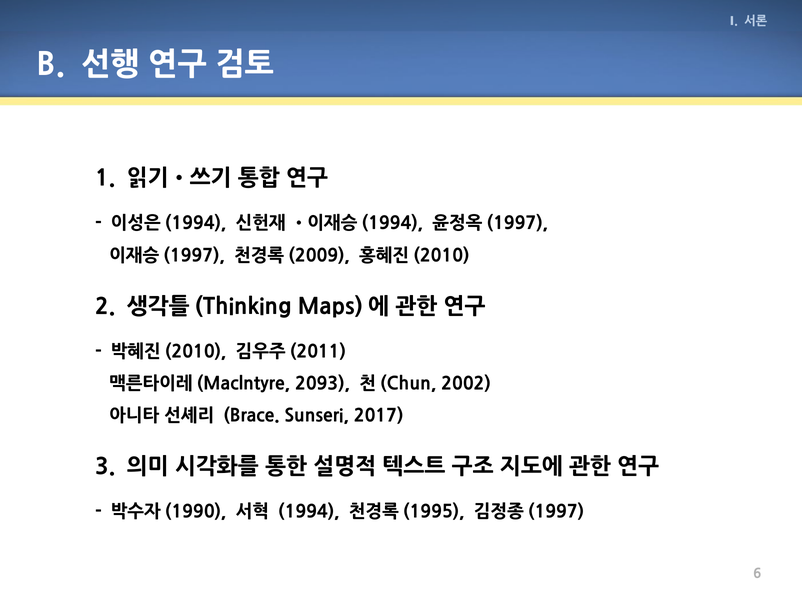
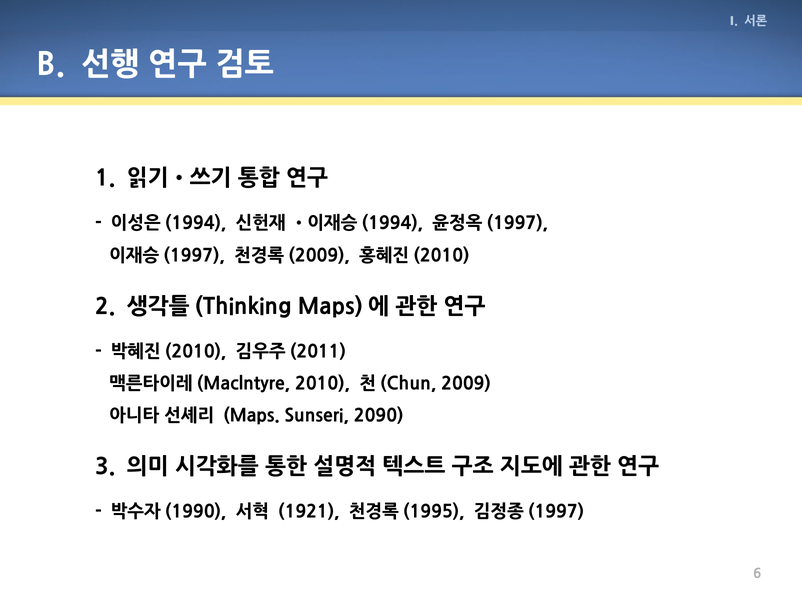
2093: 2093 -> 2010
2002: 2002 -> 2009
Brace: Brace -> Maps
2017: 2017 -> 2090
1994: 1994 -> 1921
